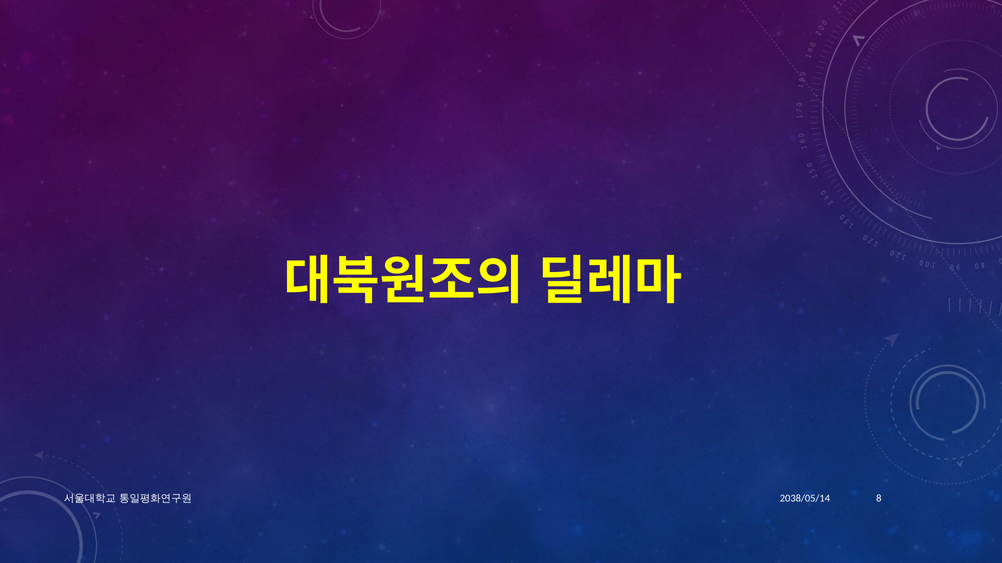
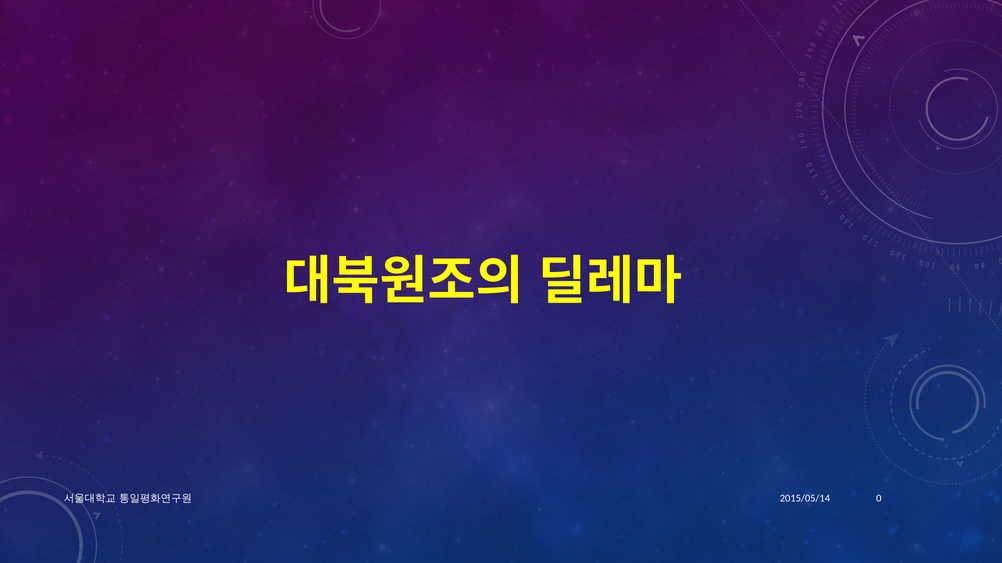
2038/05/14: 2038/05/14 -> 2015/05/14
8: 8 -> 0
